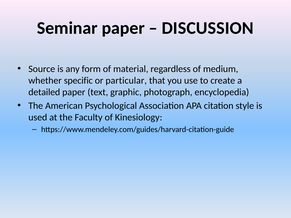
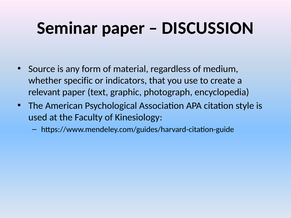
particular: particular -> indicators
detailed: detailed -> relevant
